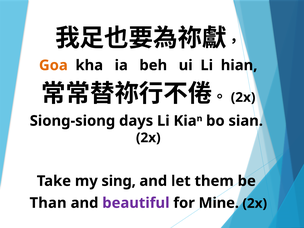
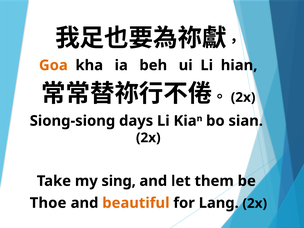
Than: Than -> Thoe
beautiful colour: purple -> orange
Mine: Mine -> Lang
